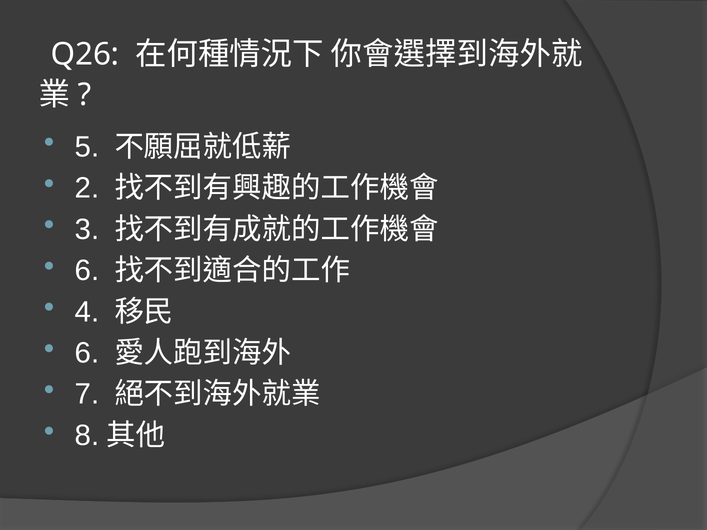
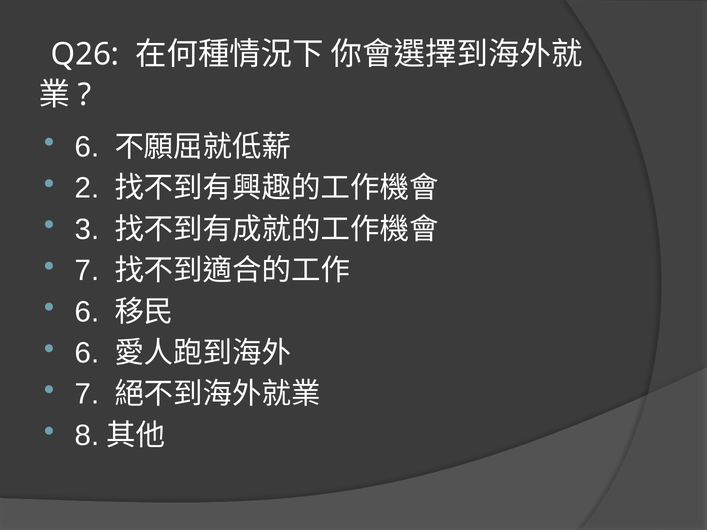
5 at (87, 147): 5 -> 6
6 at (87, 271): 6 -> 7
4 at (87, 312): 4 -> 6
